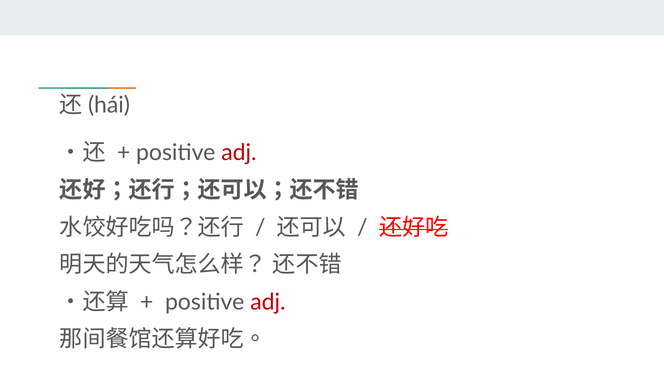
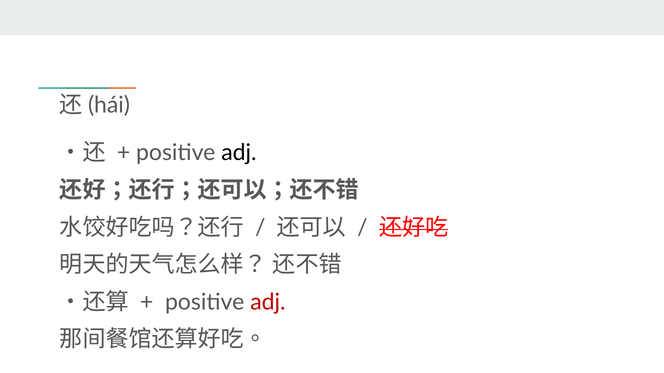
adj at (239, 153) colour: red -> black
